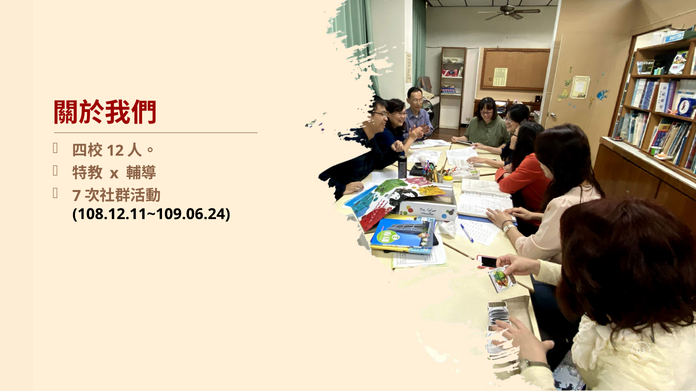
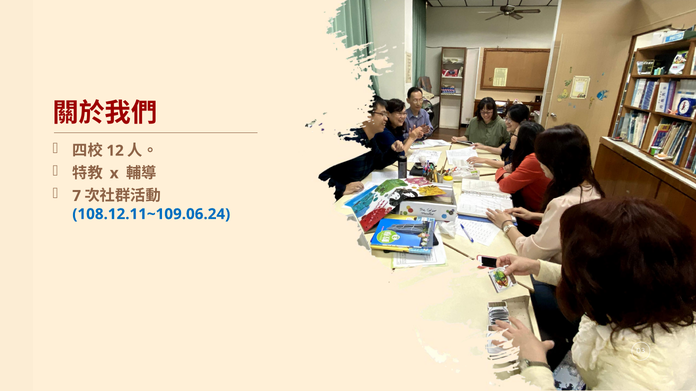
108.12.11~109.06.24 colour: black -> blue
